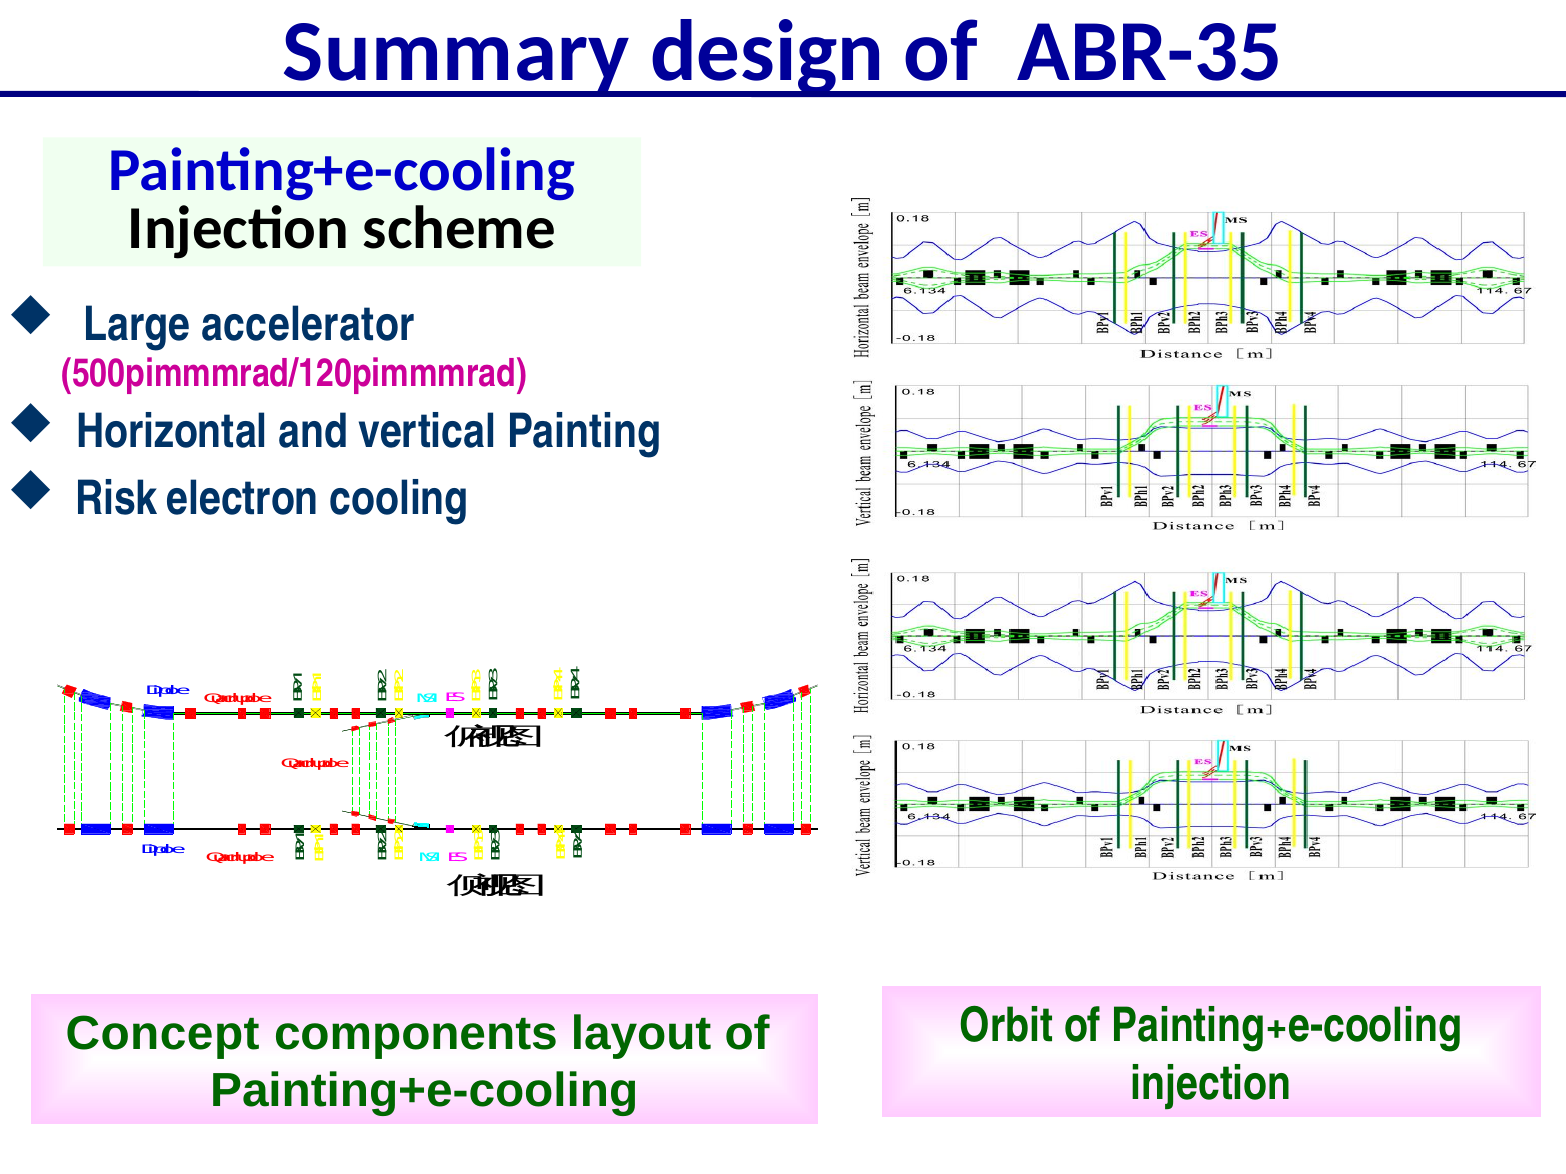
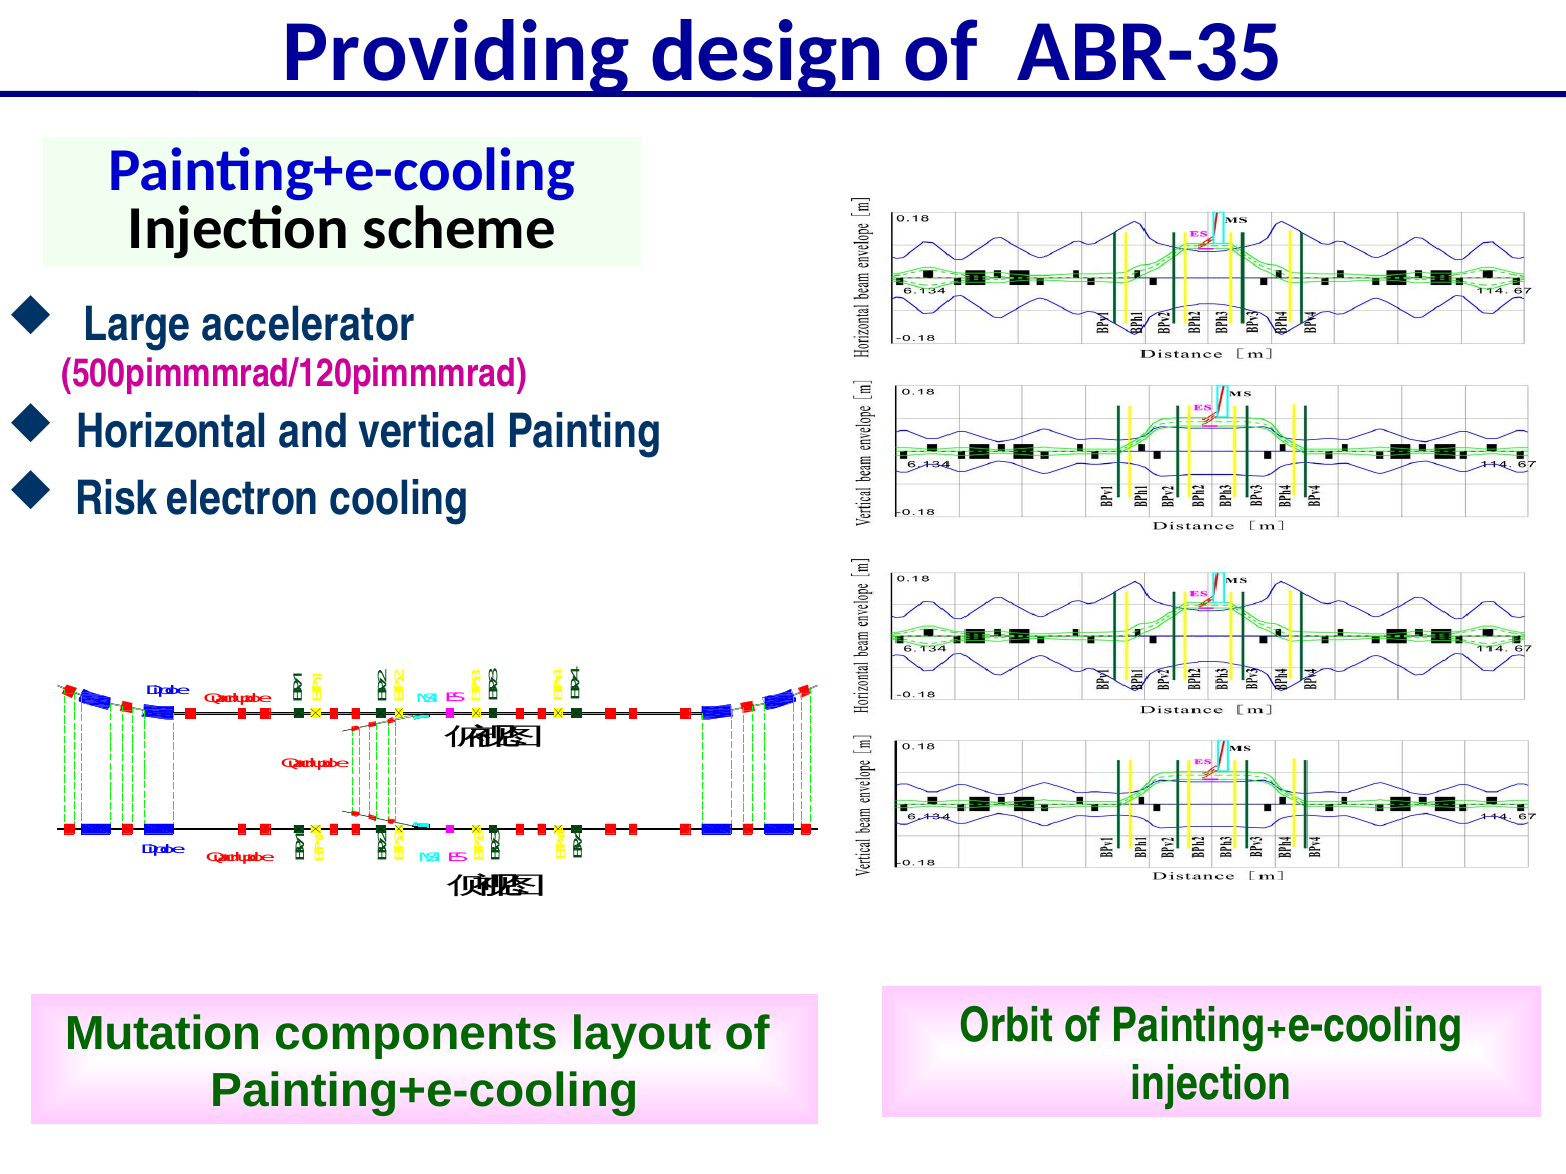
Summary: Summary -> Providing
Concept: Concept -> Mutation
